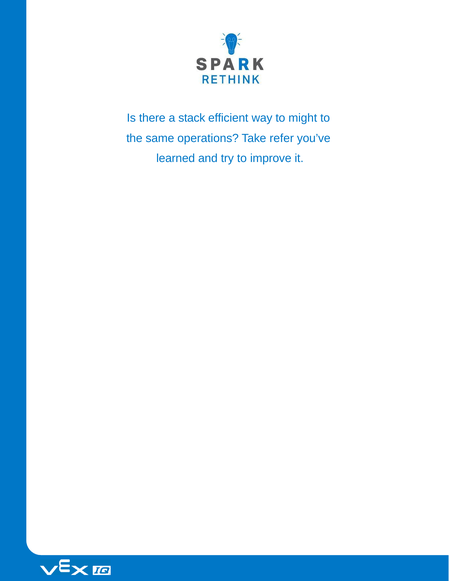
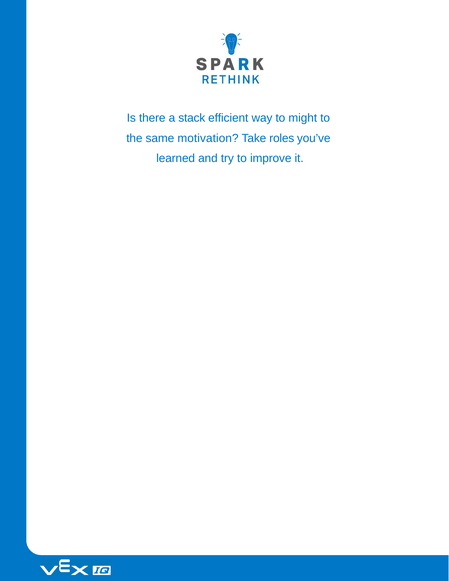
operations: operations -> motivation
refer: refer -> roles
